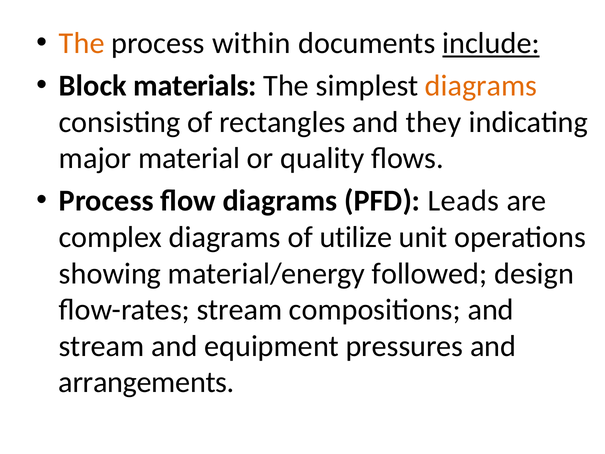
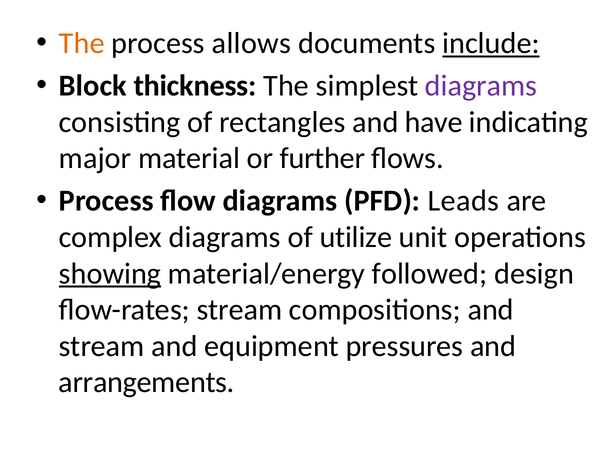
within: within -> allows
materials: materials -> thickness
diagrams at (481, 86) colour: orange -> purple
they: they -> have
quality: quality -> further
showing underline: none -> present
